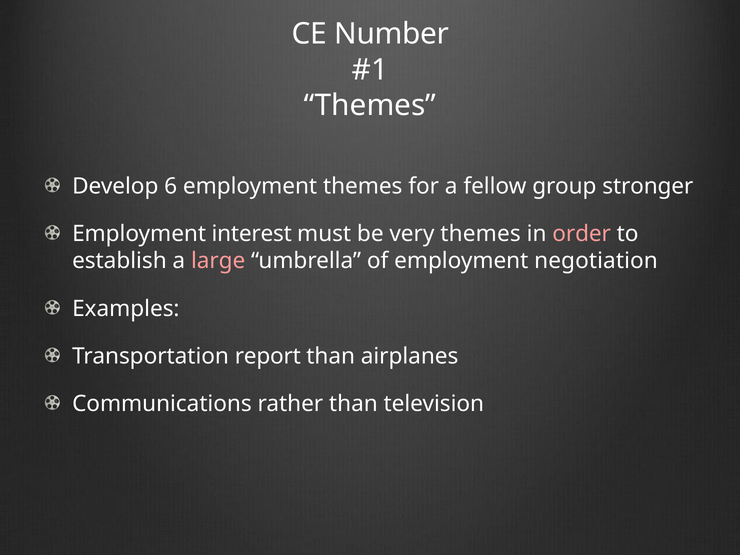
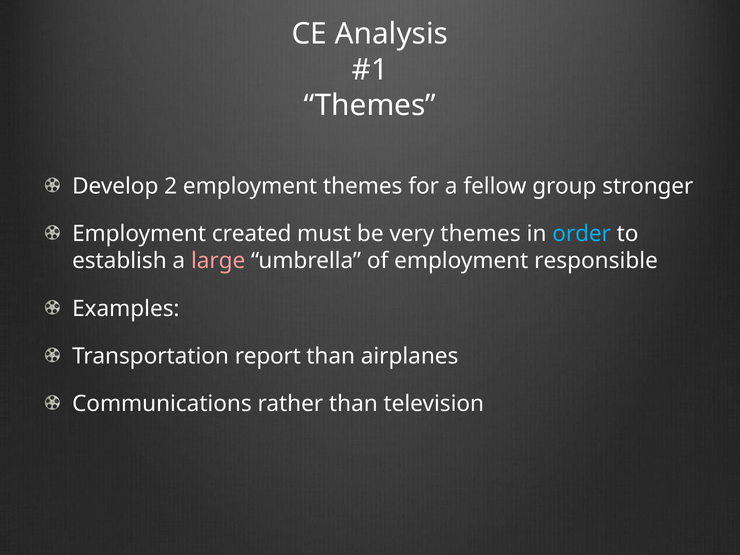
Number: Number -> Analysis
6: 6 -> 2
interest: interest -> created
order colour: pink -> light blue
negotiation: negotiation -> responsible
